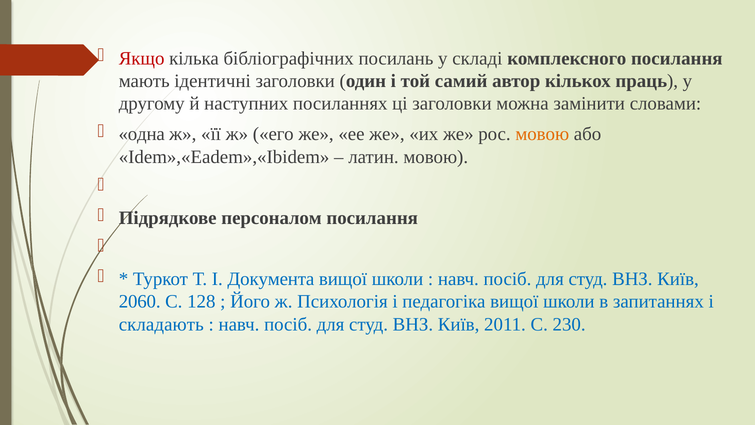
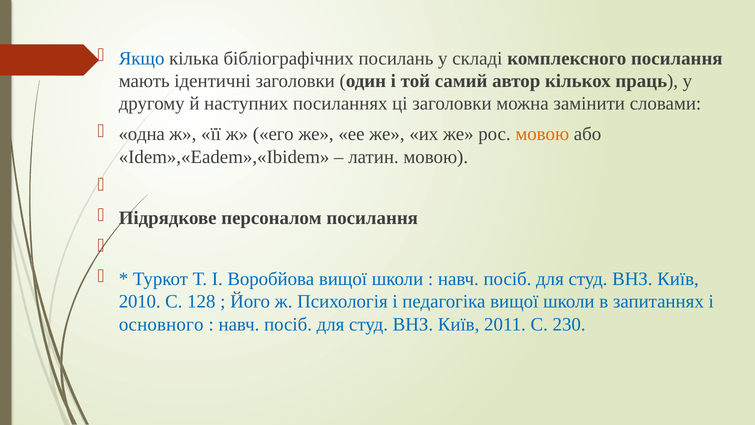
Якщо colour: red -> blue
Документа: Документа -> Воробйова
2060: 2060 -> 2010
складають: складають -> основного
